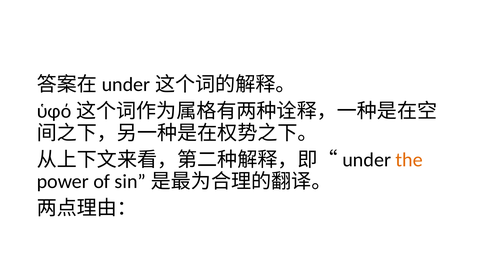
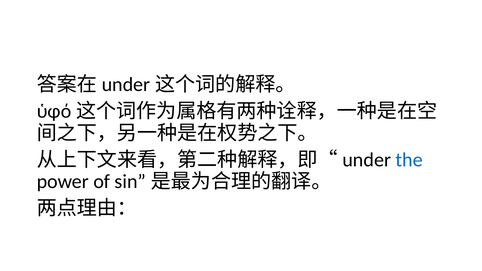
the colour: orange -> blue
